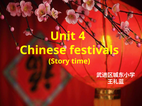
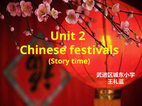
4: 4 -> 2
